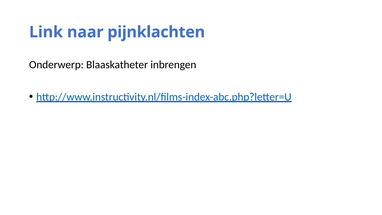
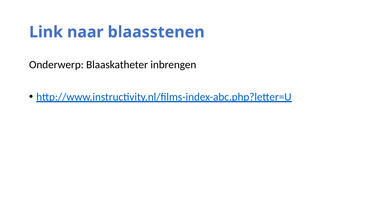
pijnklachten: pijnklachten -> blaasstenen
